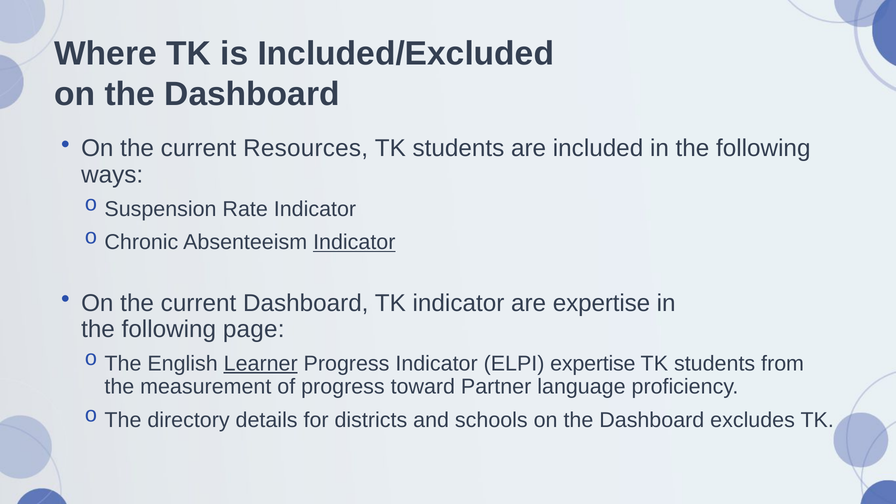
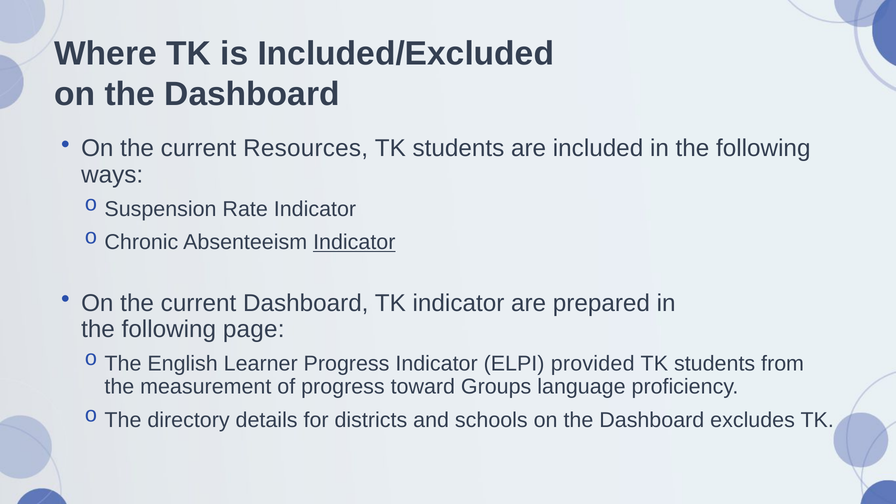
are expertise: expertise -> prepared
Learner underline: present -> none
ELPI expertise: expertise -> provided
Partner: Partner -> Groups
